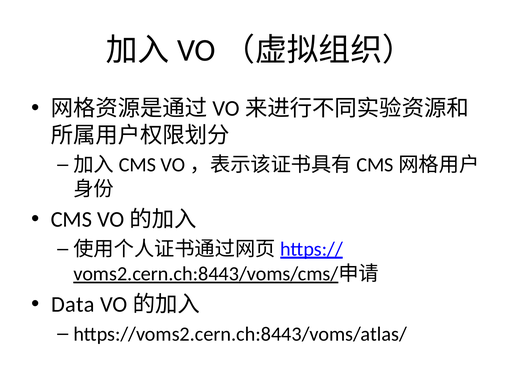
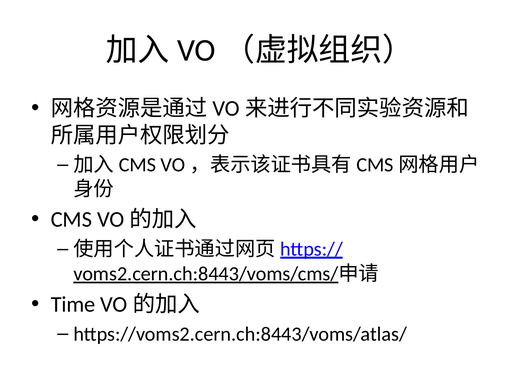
Data: Data -> Time
